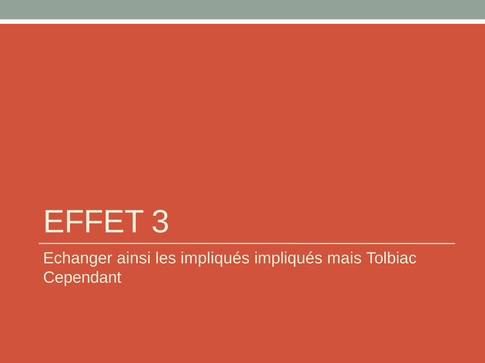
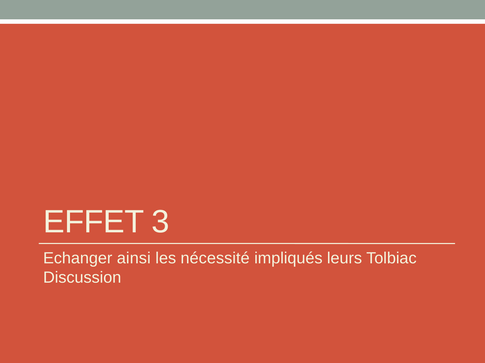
les impliqués: impliqués -> nécessité
mais: mais -> leurs
Cependant: Cependant -> Discussion
